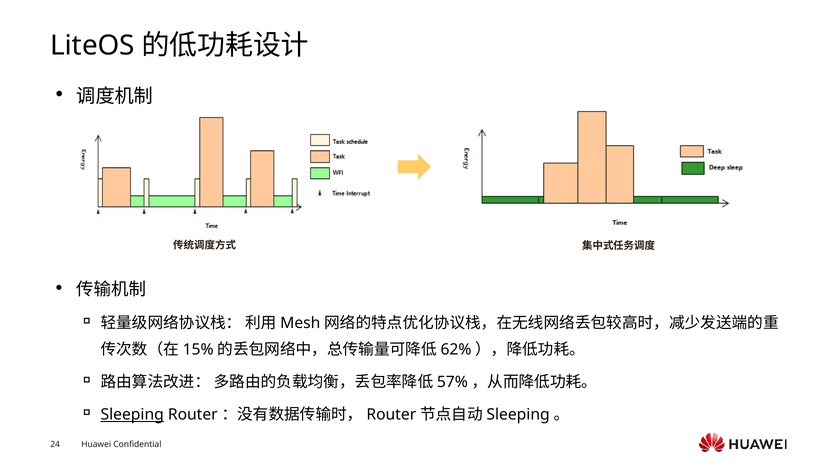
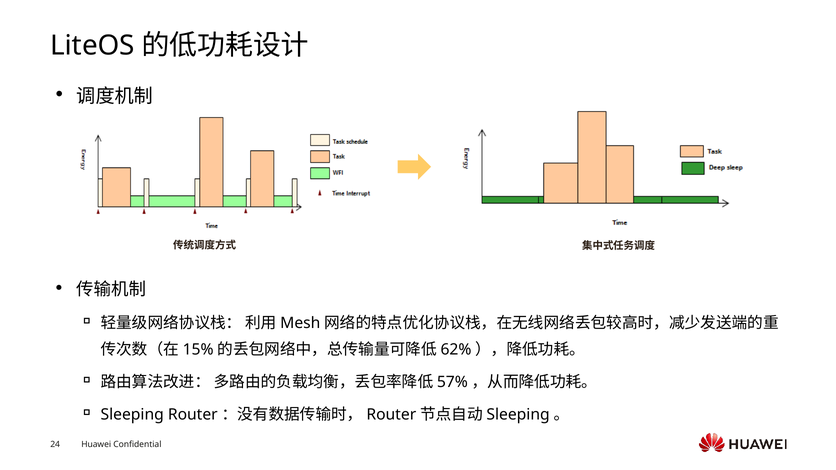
Sleeping underline: present -> none
